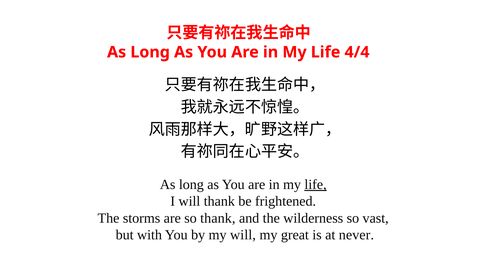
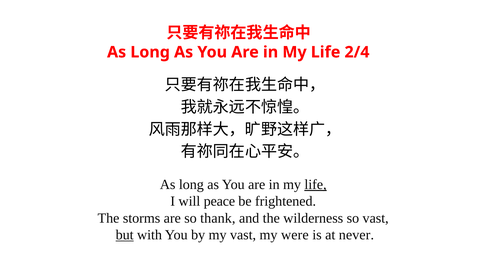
4/4: 4/4 -> 2/4
will thank: thank -> peace
but underline: none -> present
my will: will -> vast
great: great -> were
